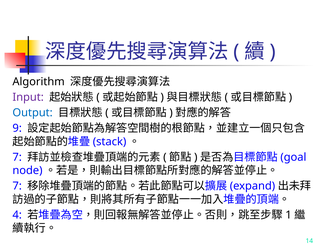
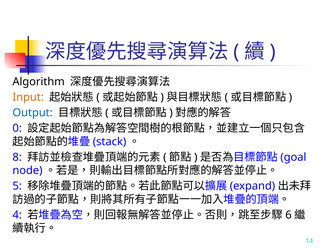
Input colour: purple -> orange
9: 9 -> 0
7 at (17, 157): 7 -> 8
7 at (17, 186): 7 -> 5
1: 1 -> 6
